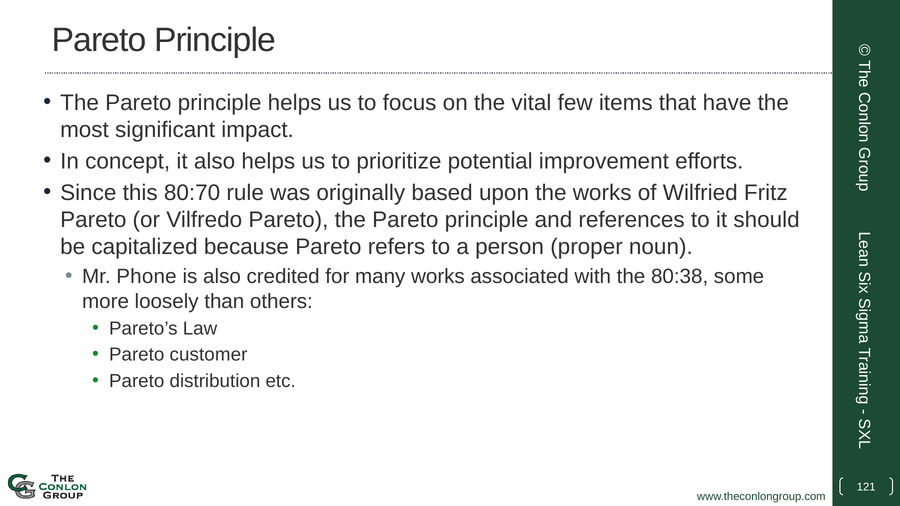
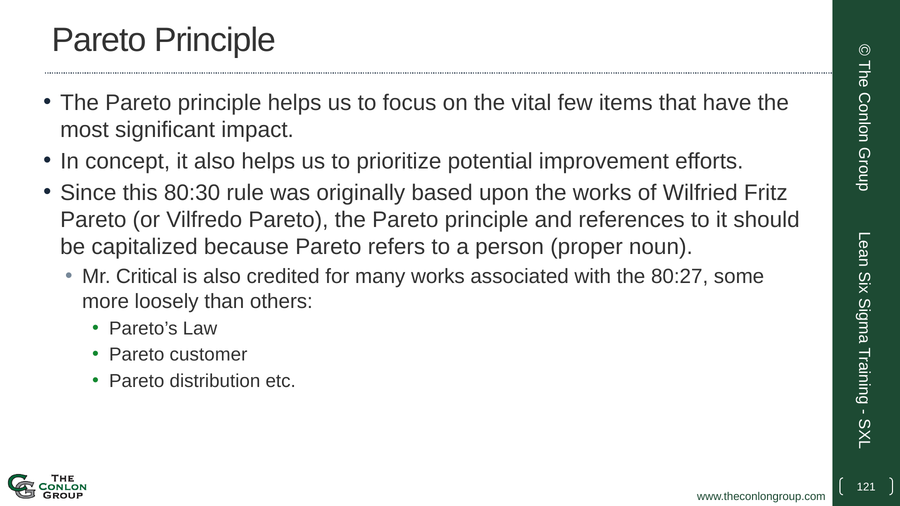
80:70: 80:70 -> 80:30
Phone: Phone -> Critical
80:38: 80:38 -> 80:27
